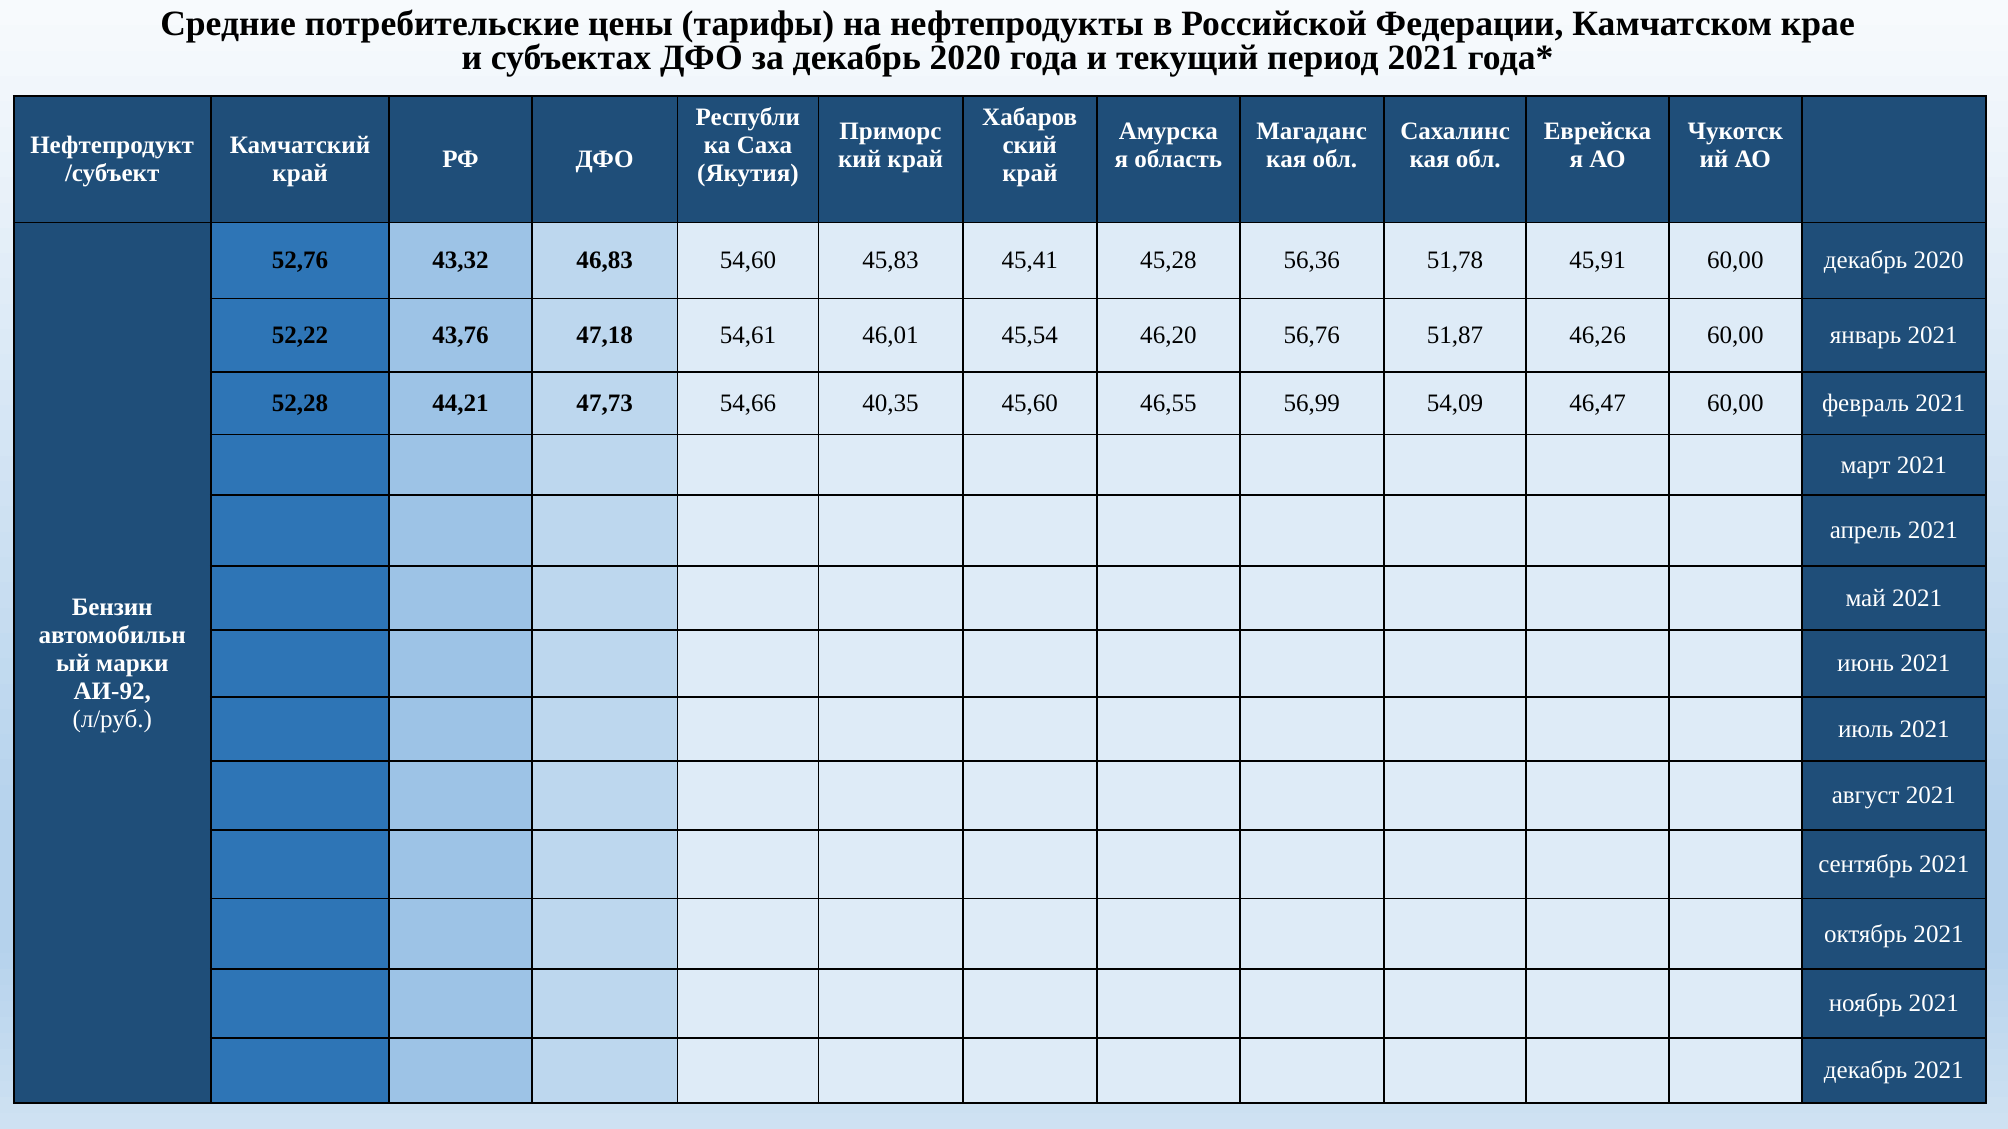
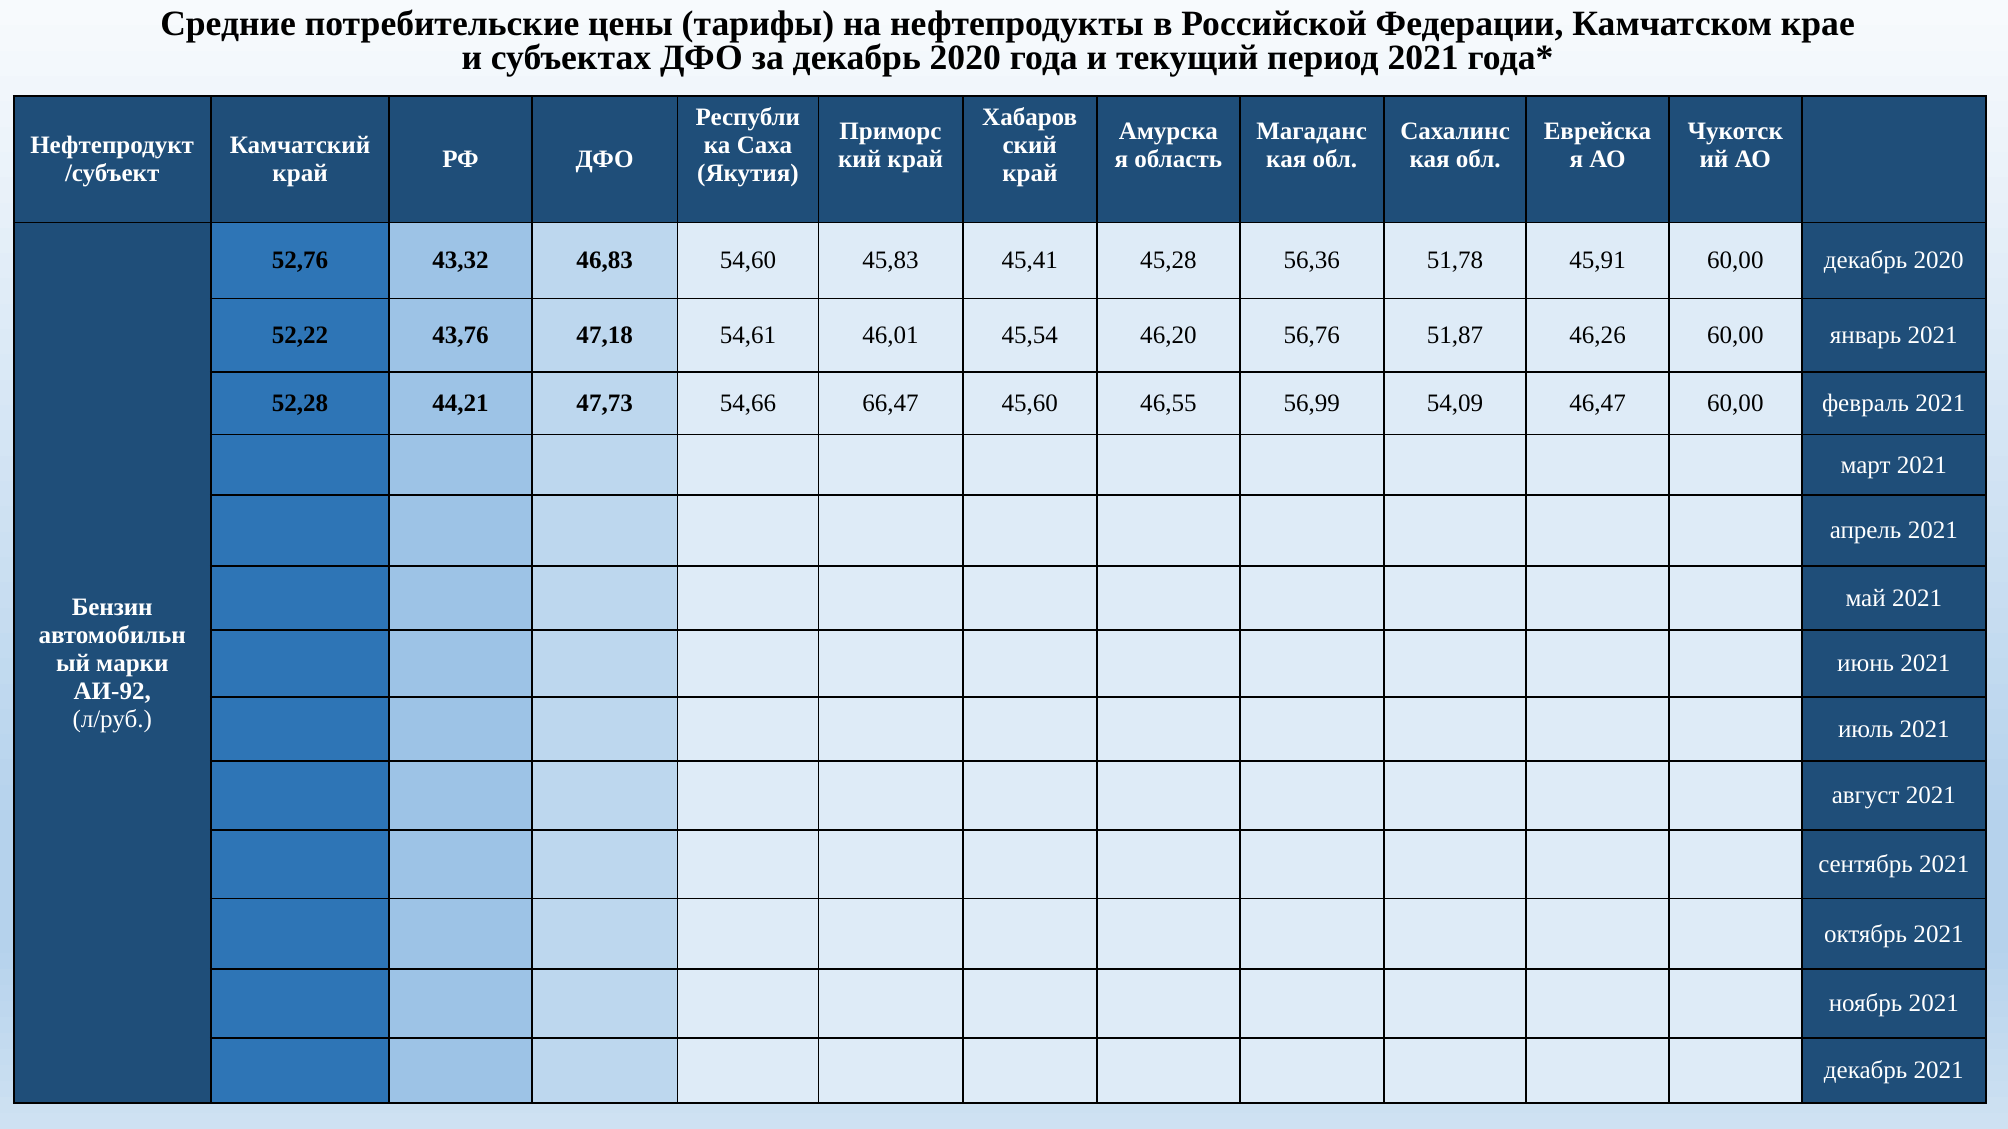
40,35: 40,35 -> 66,47
